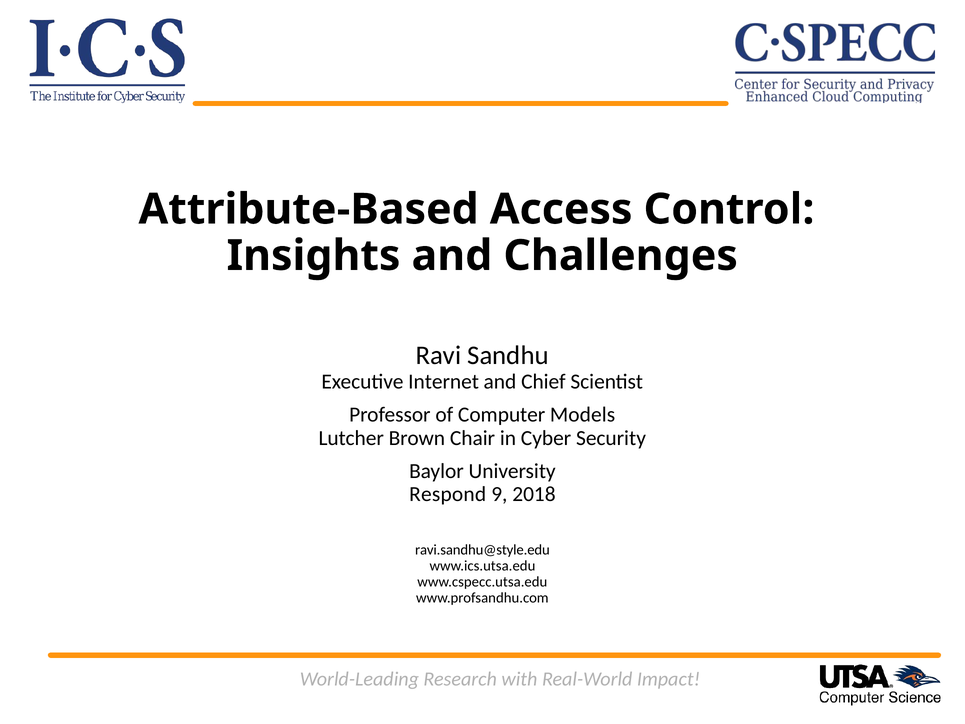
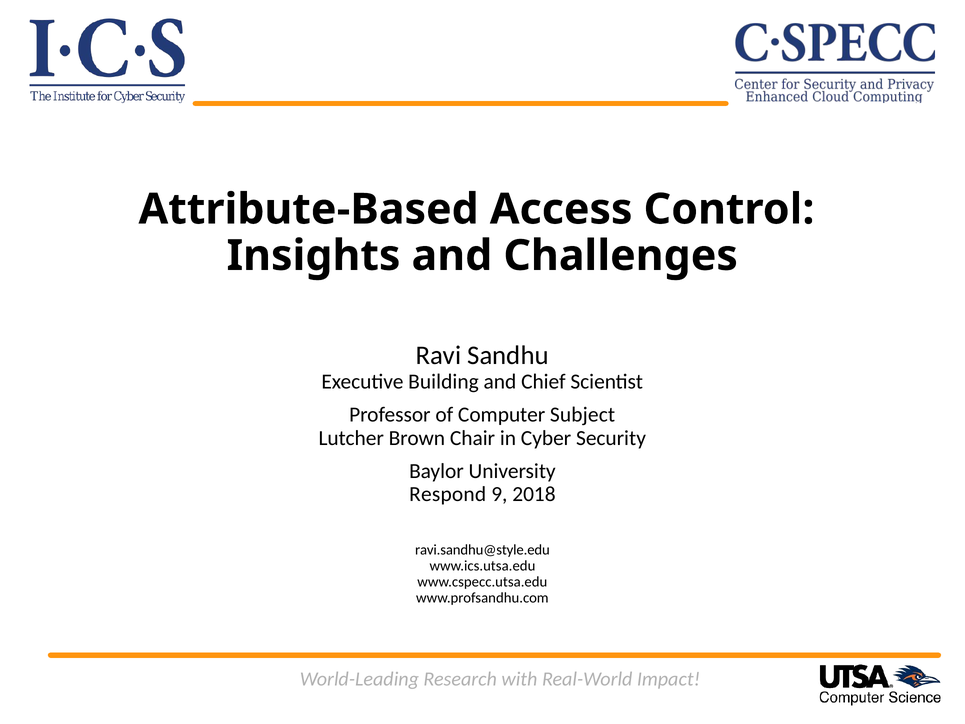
Internet: Internet -> Building
Models: Models -> Subject
